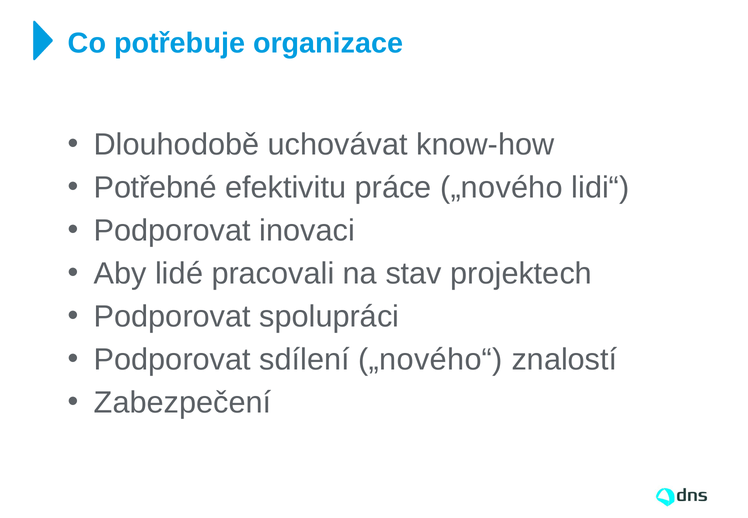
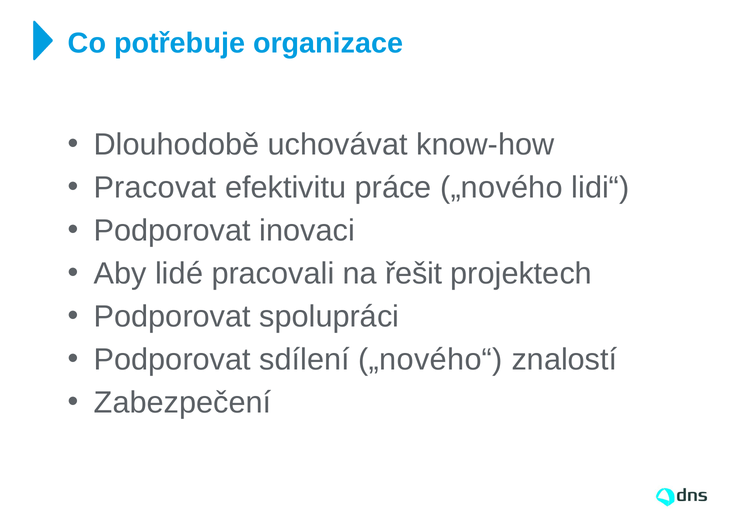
Potřebné: Potřebné -> Pracovat
stav: stav -> řešit
